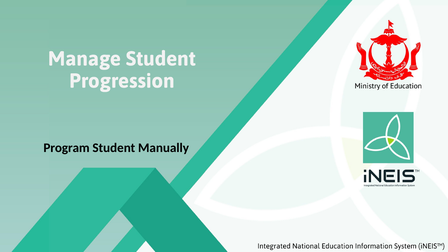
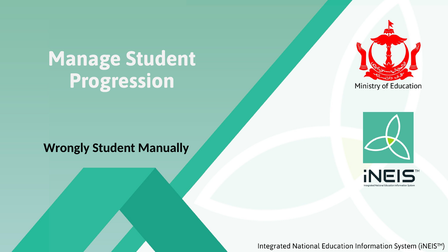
Program: Program -> Wrongly
